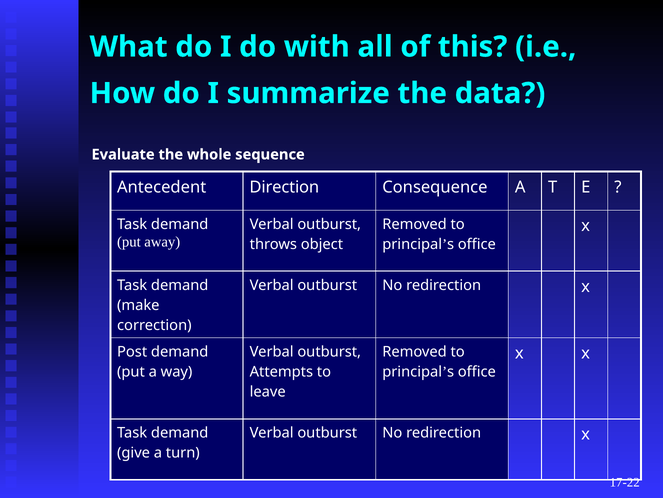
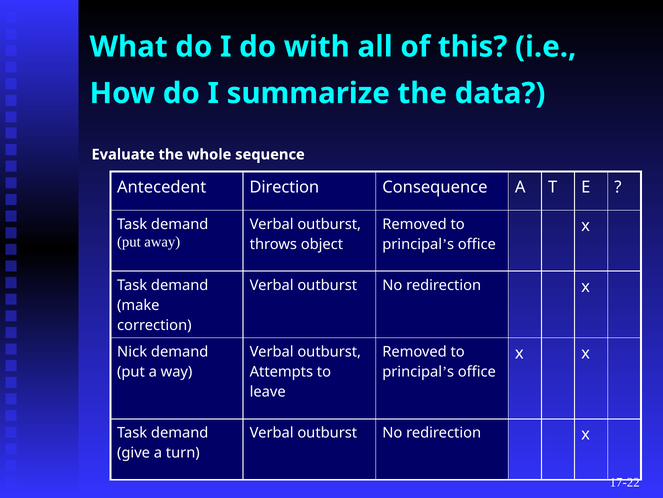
Post: Post -> Nick
